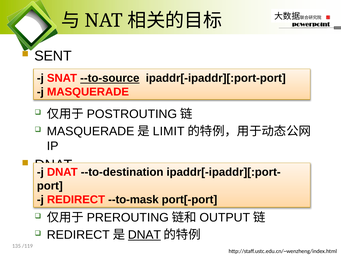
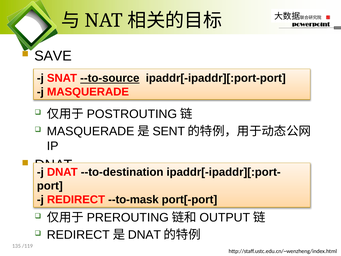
SENT: SENT -> SAVE
LIMIT: LIMIT -> SENT
DNAT at (144, 235) underline: present -> none
